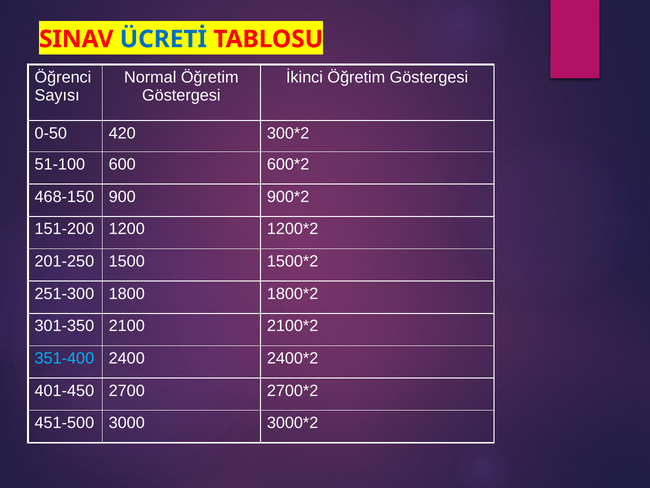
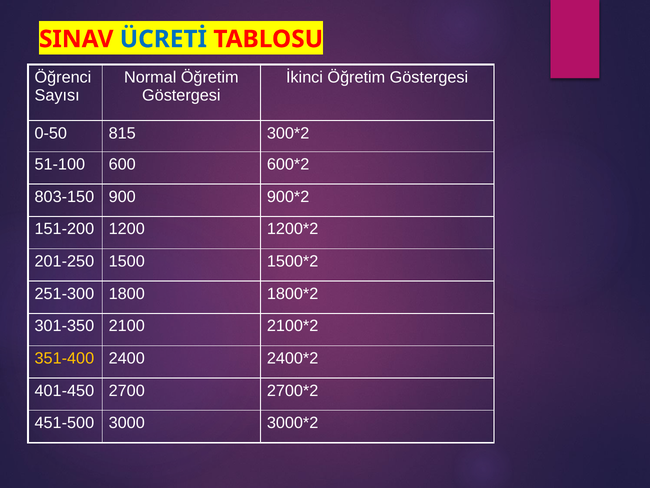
420: 420 -> 815
468-150: 468-150 -> 803-150
351-400 colour: light blue -> yellow
